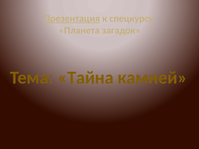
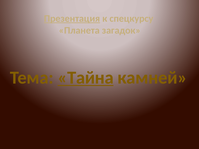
Тайна underline: none -> present
